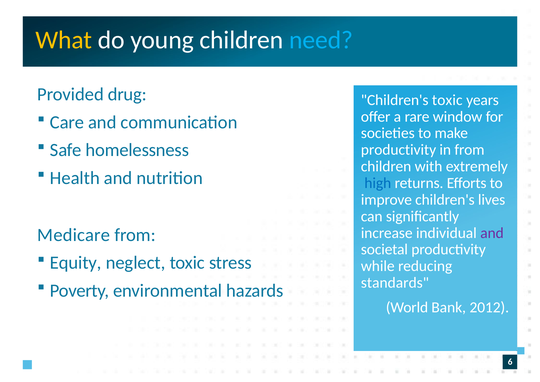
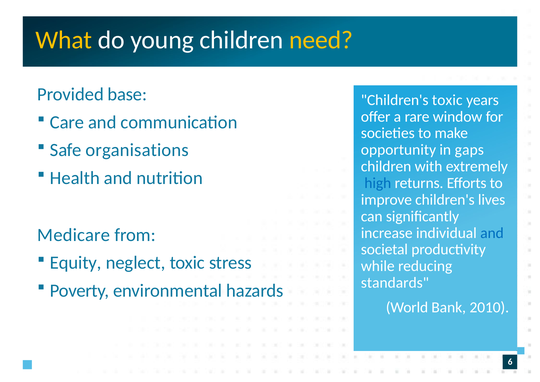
need colour: light blue -> yellow
drug: drug -> base
homelessness: homelessness -> organisations
productivity at (399, 150): productivity -> opportunity
in from: from -> gaps
and at (492, 233) colour: purple -> blue
2012: 2012 -> 2010
